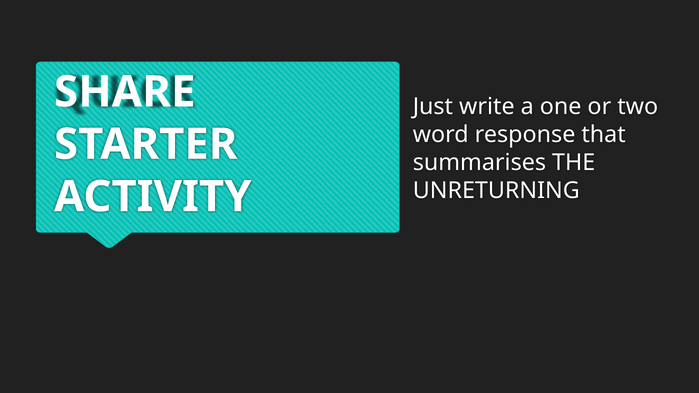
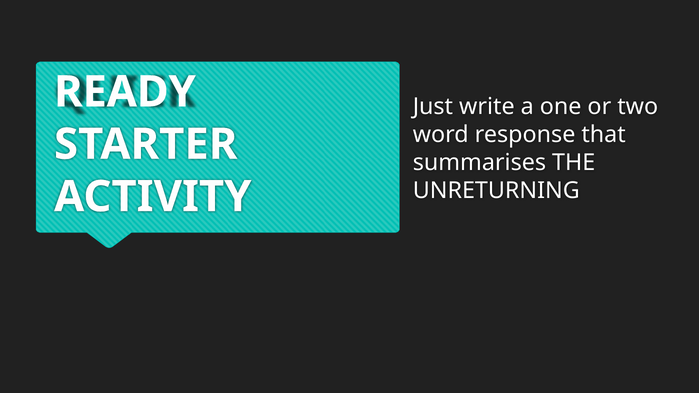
SHARE: SHARE -> READY
